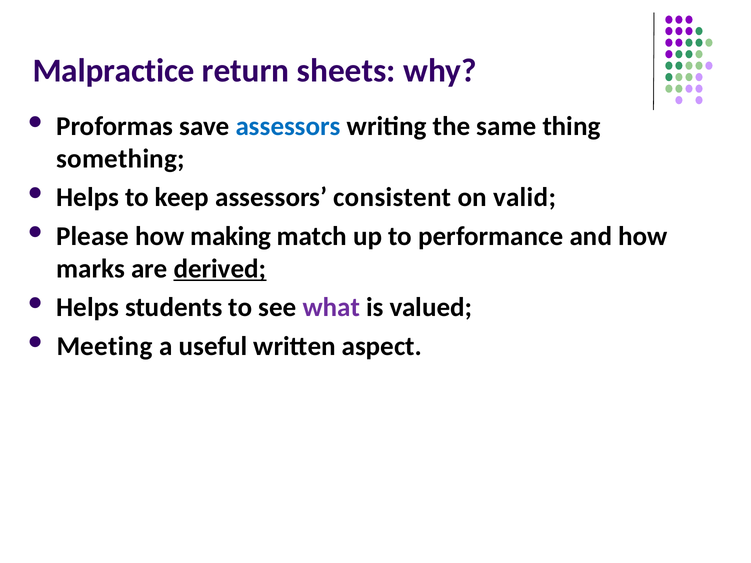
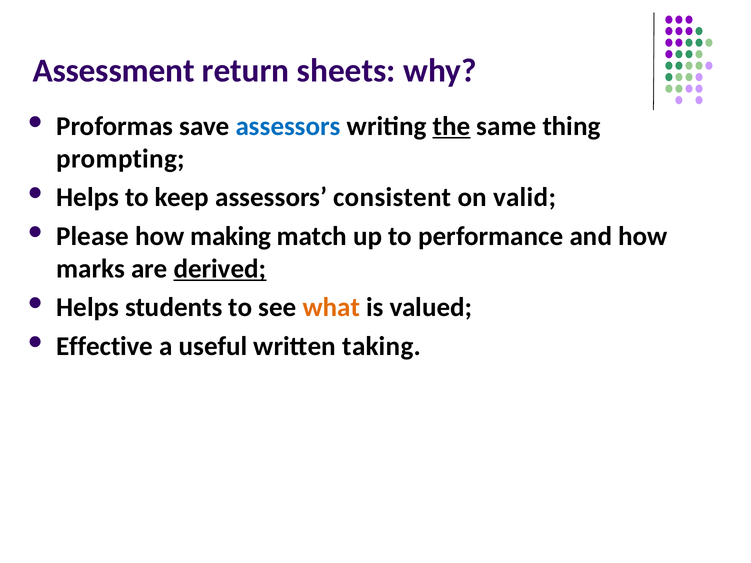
Malpractice: Malpractice -> Assessment
the underline: none -> present
something: something -> prompting
what colour: purple -> orange
Meeting: Meeting -> Effective
aspect: aspect -> taking
